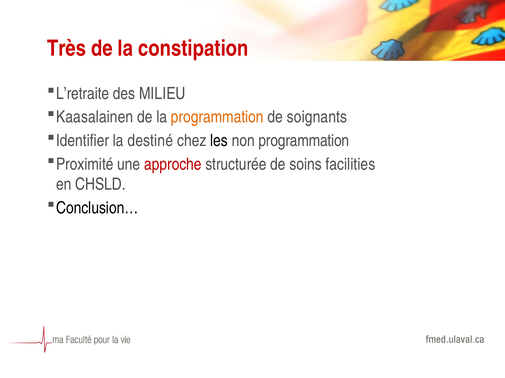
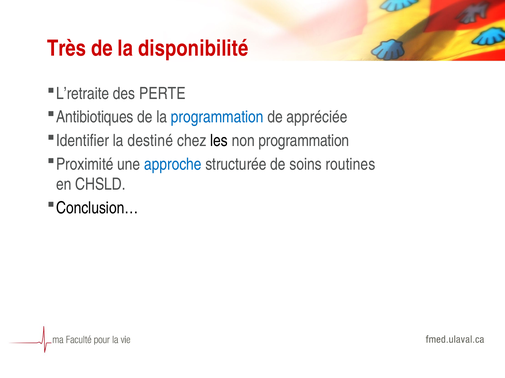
constipation: constipation -> disponibilité
MILIEU: MILIEU -> PERTE
Kaasalainen: Kaasalainen -> Antibiotiques
programmation at (217, 117) colour: orange -> blue
soignants: soignants -> appréciée
approche colour: red -> blue
facilities: facilities -> routines
